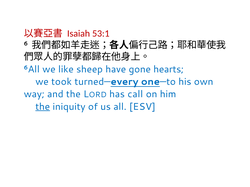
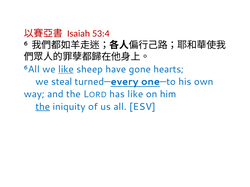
53:1: 53:1 -> 53:4
like at (66, 69) underline: none -> present
took: took -> steal
has call: call -> like
